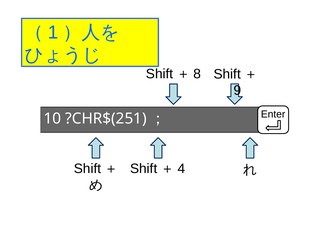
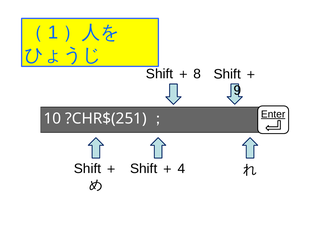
Enter underline: none -> present
